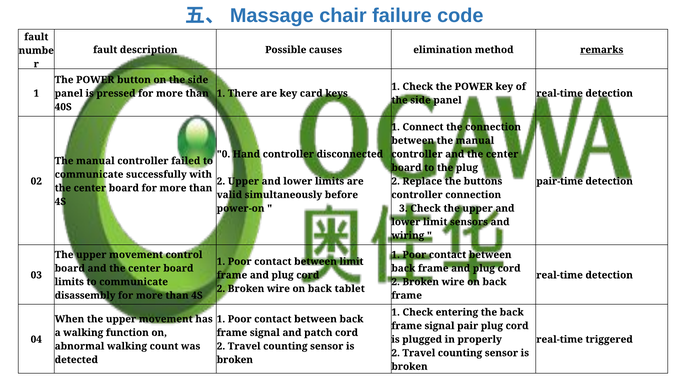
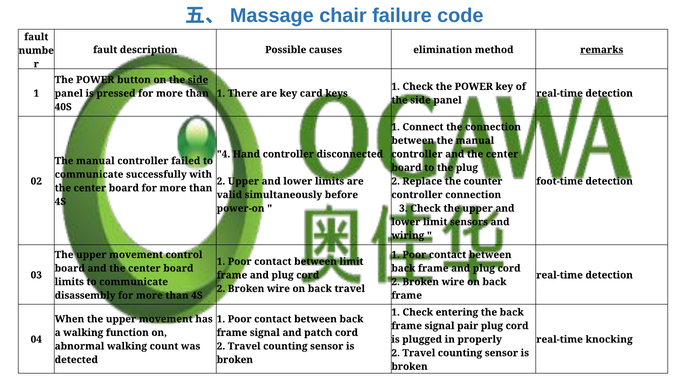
side at (198, 80) underline: none -> present
0: 0 -> 4
buttons: buttons -> counter
pair-time: pair-time -> foot-time
back tablet: tablet -> travel
triggered: triggered -> knocking
